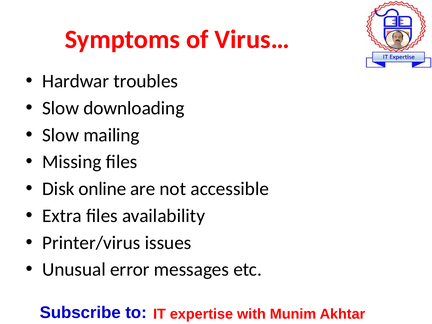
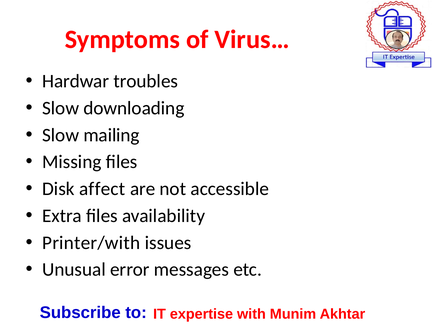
online: online -> affect
Printer/virus: Printer/virus -> Printer/with
